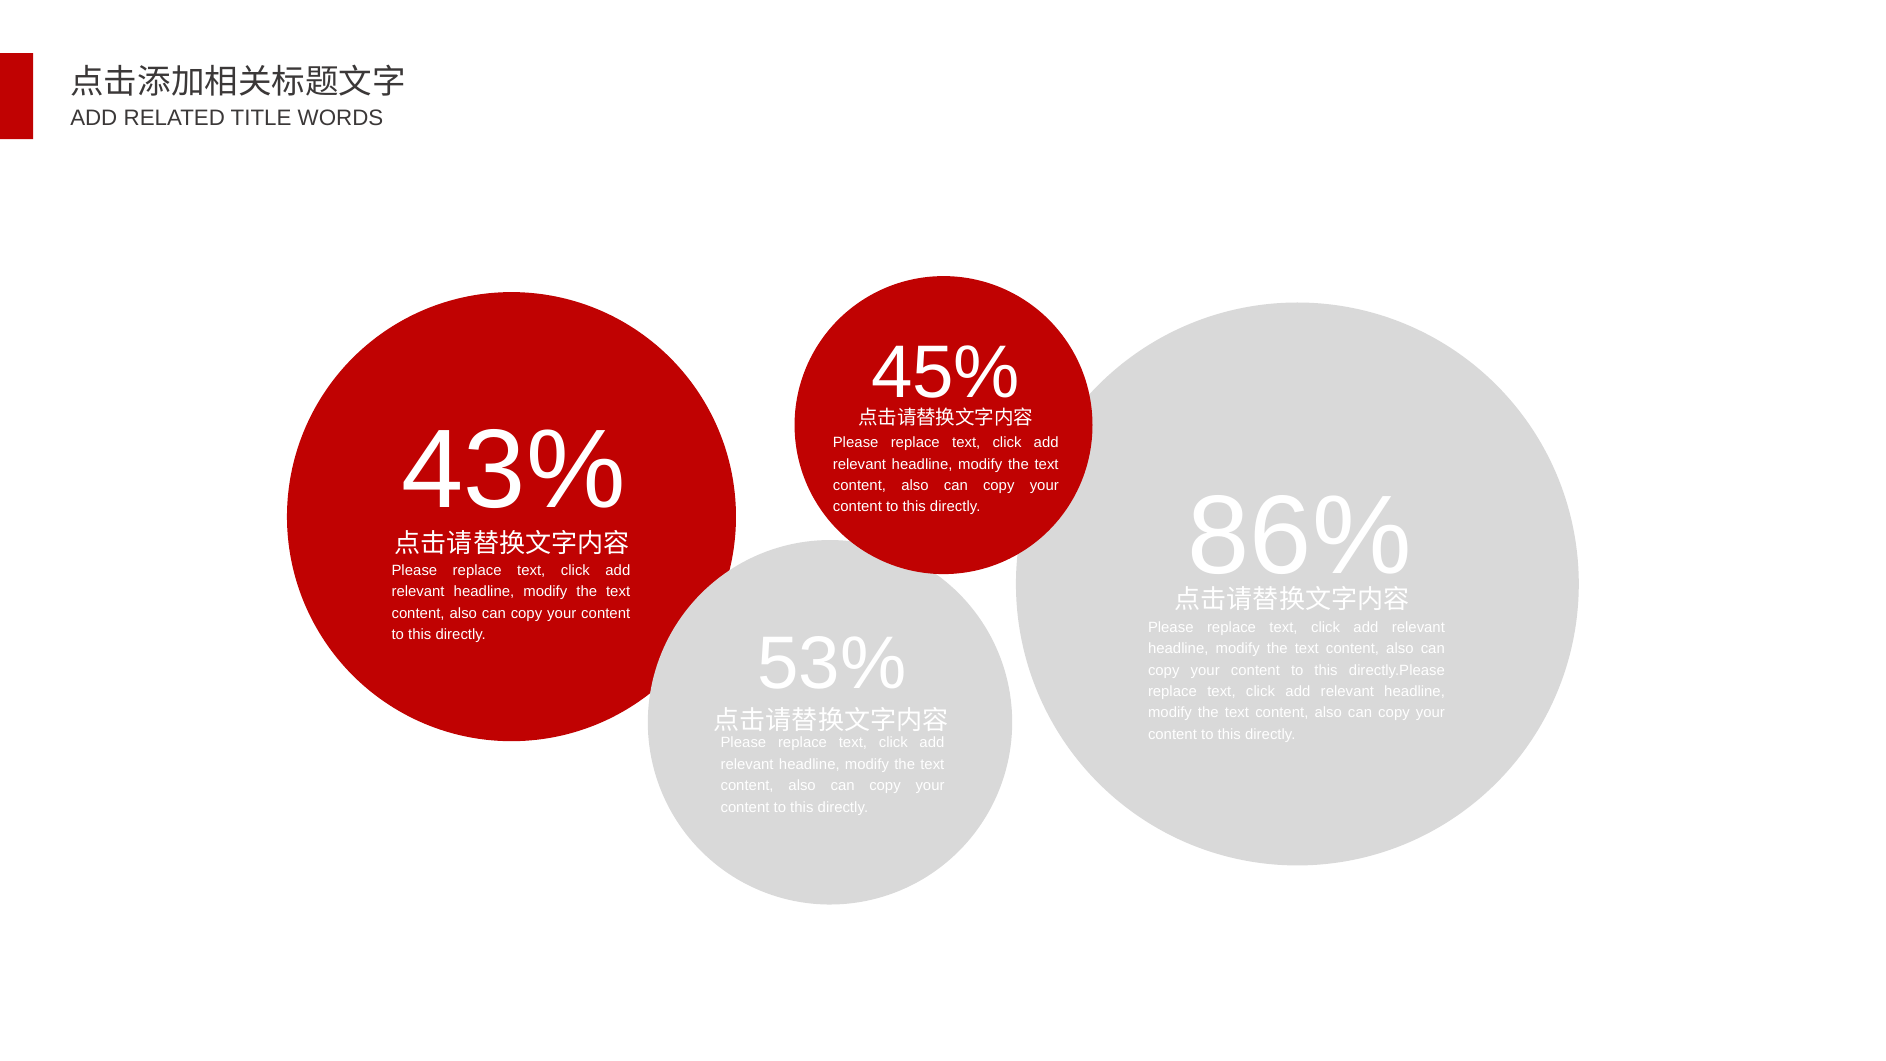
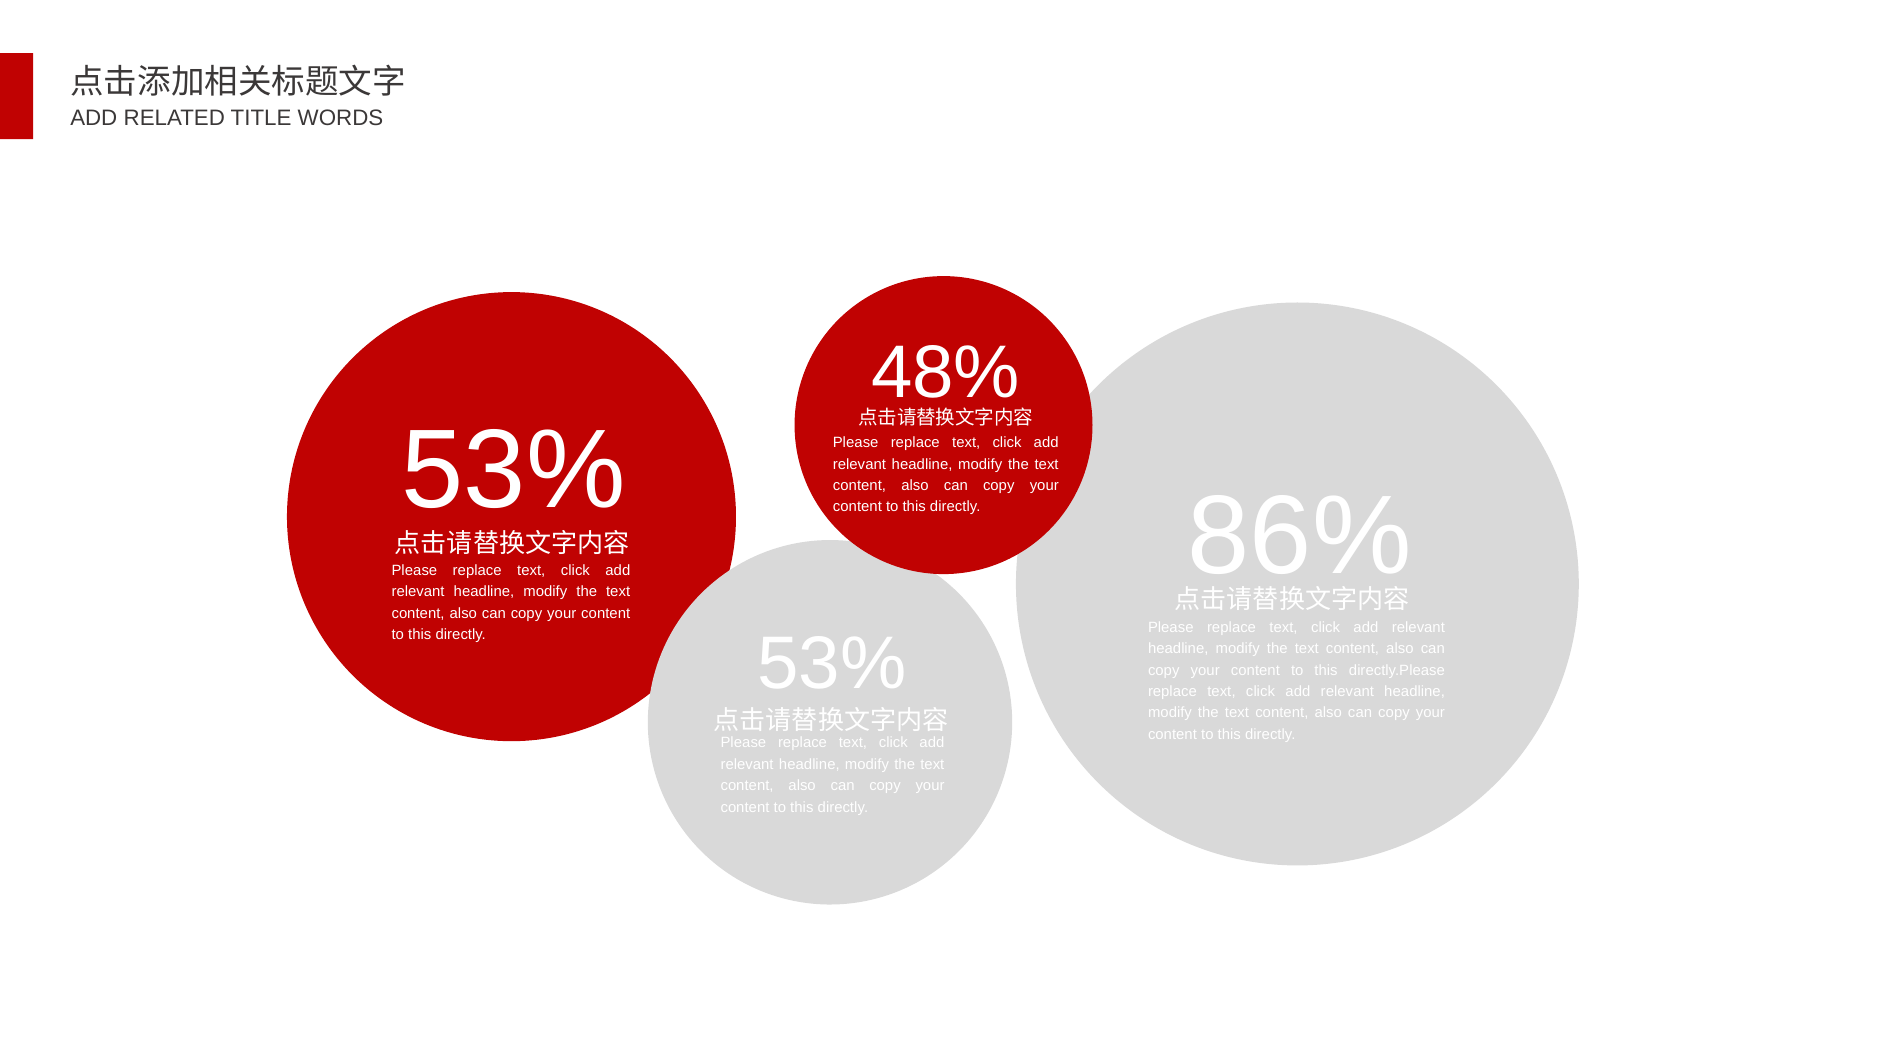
45%: 45% -> 48%
43% at (514, 471): 43% -> 53%
